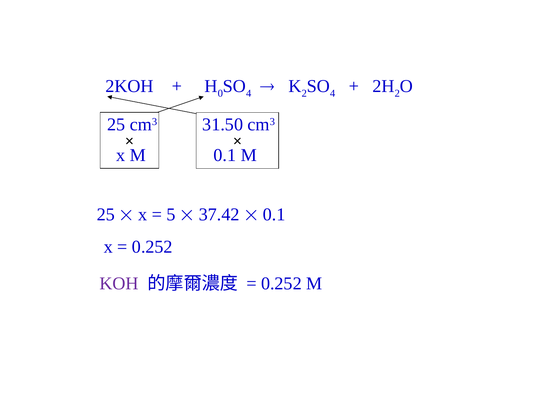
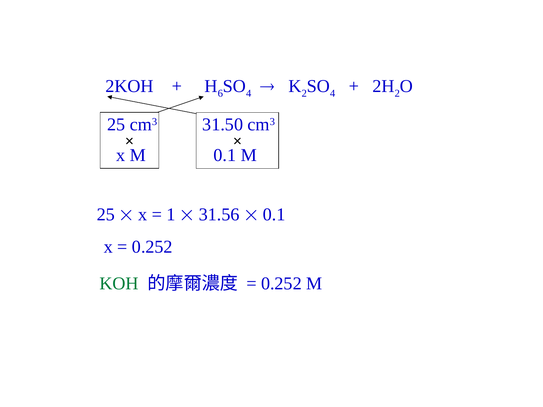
0: 0 -> 6
5: 5 -> 1
37.42: 37.42 -> 31.56
KOH colour: purple -> green
